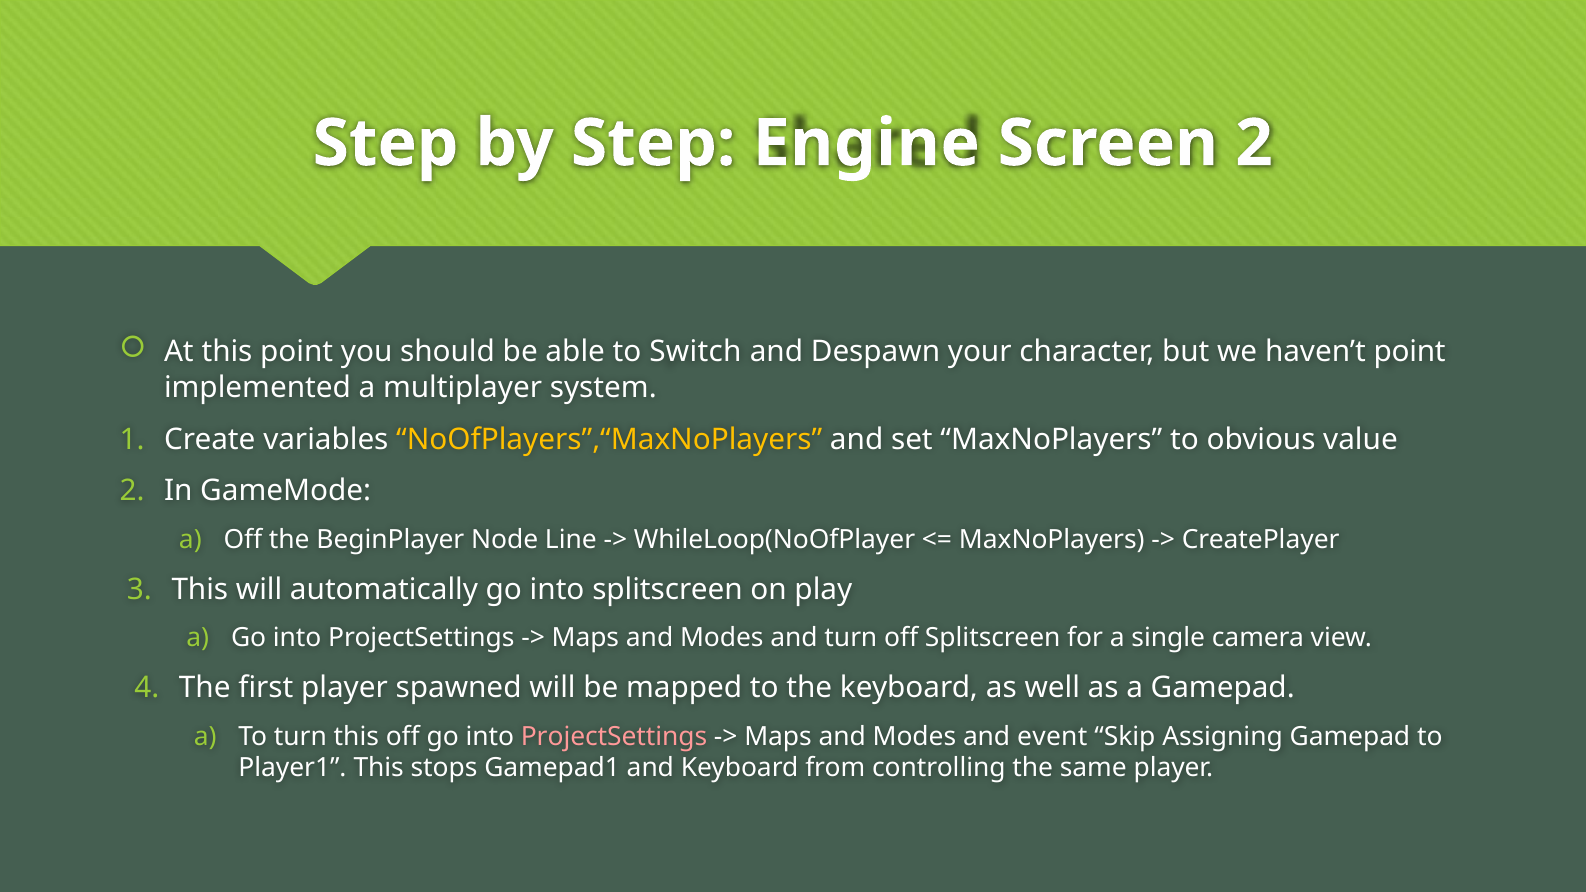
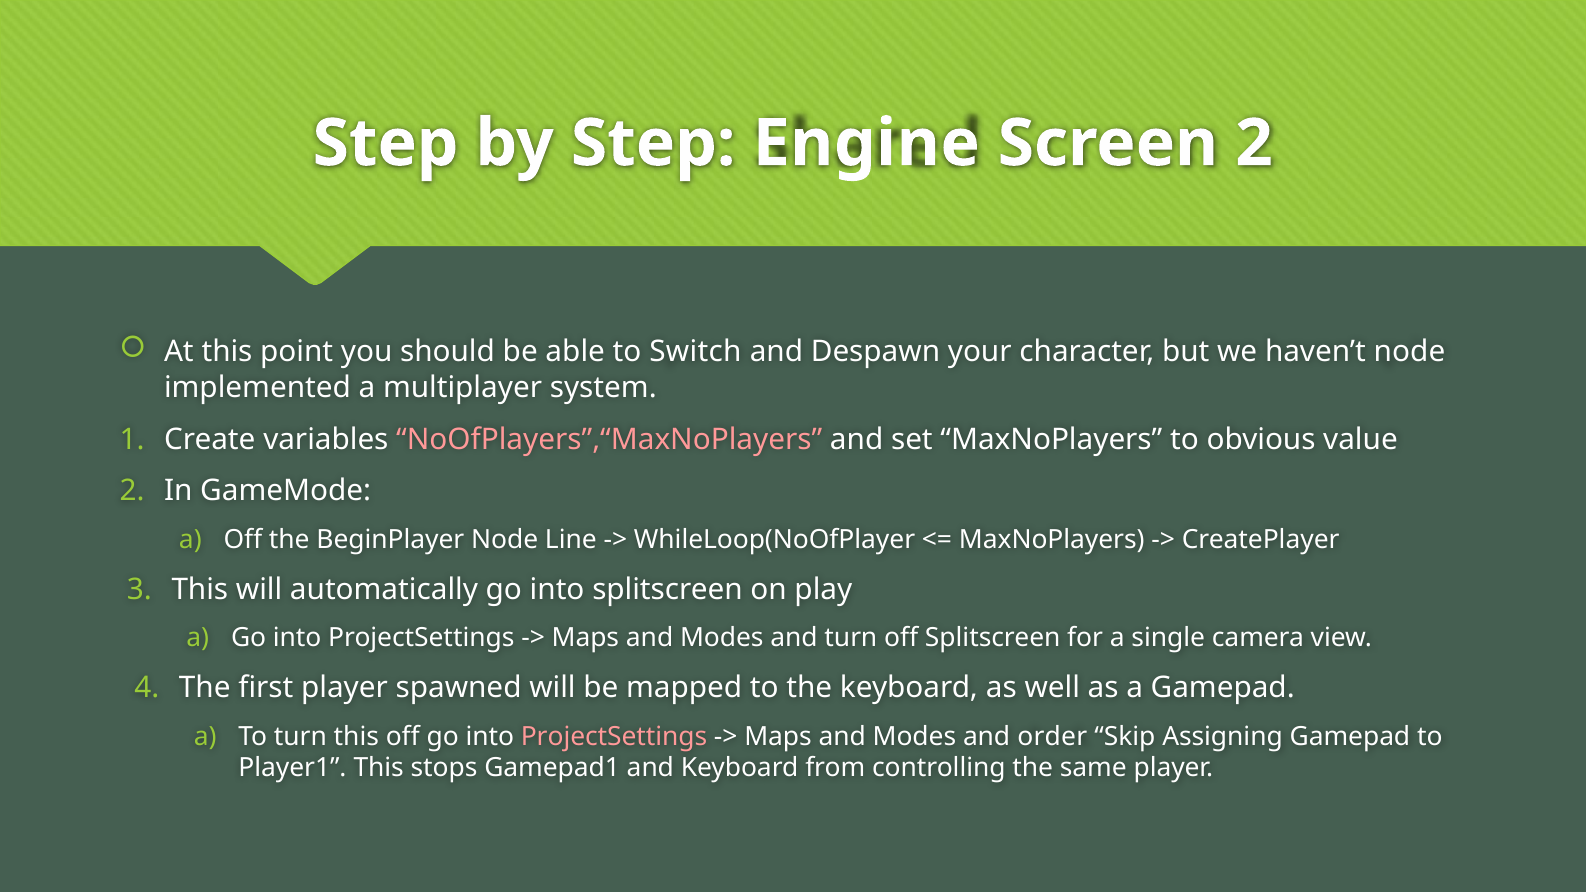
haven’t point: point -> node
NoOfPlayers”,“MaxNoPlayers colour: yellow -> pink
event: event -> order
